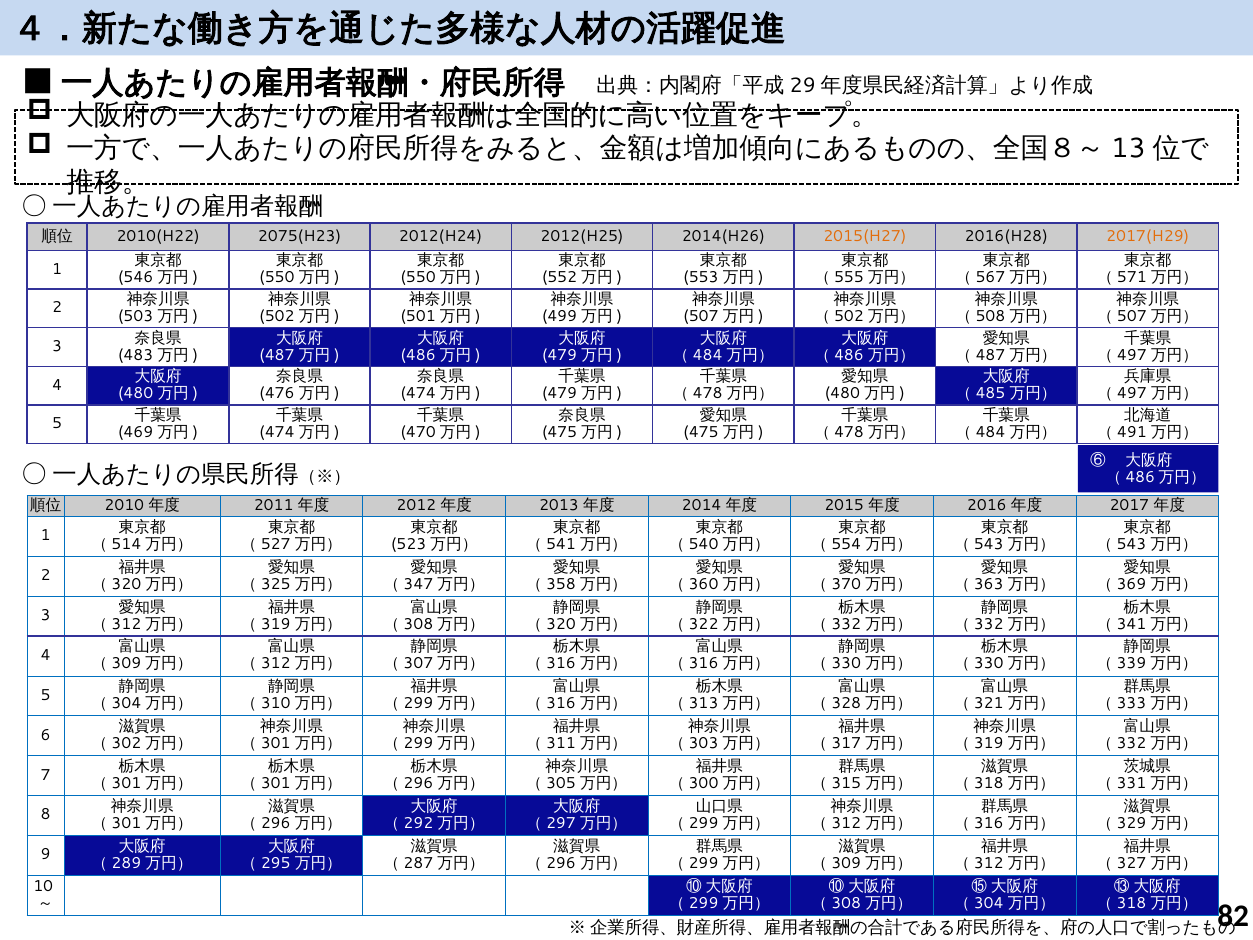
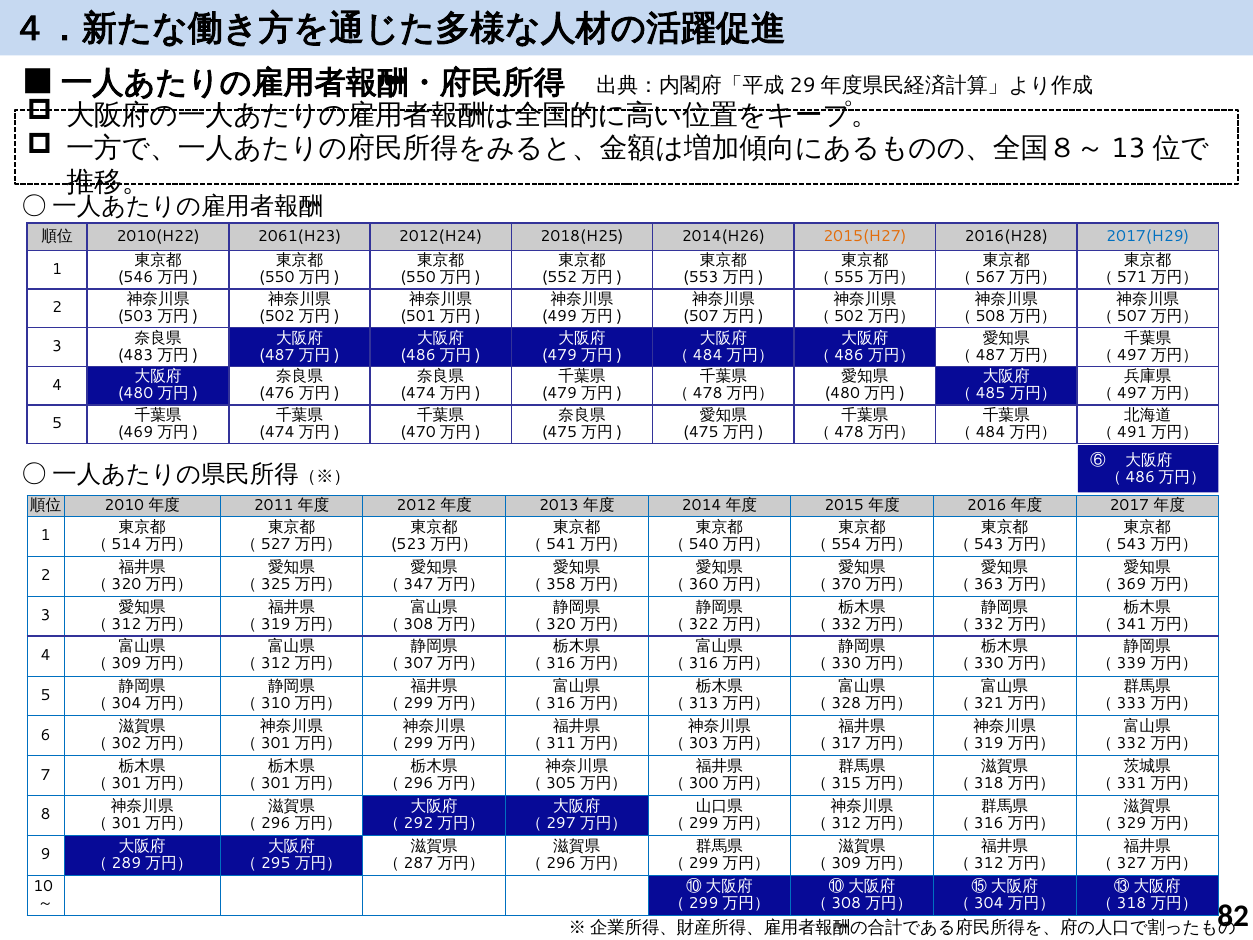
2075(H23: 2075(H23 -> 2061(H23
2012(H25: 2012(H25 -> 2018(H25
2017(H29 colour: orange -> blue
